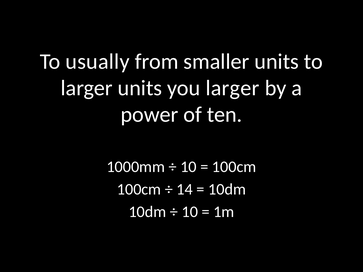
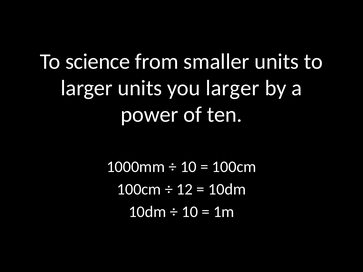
usually: usually -> science
14: 14 -> 12
